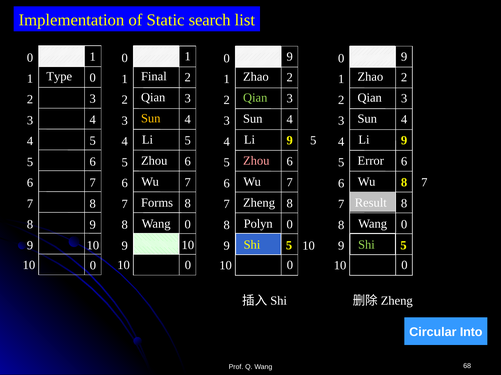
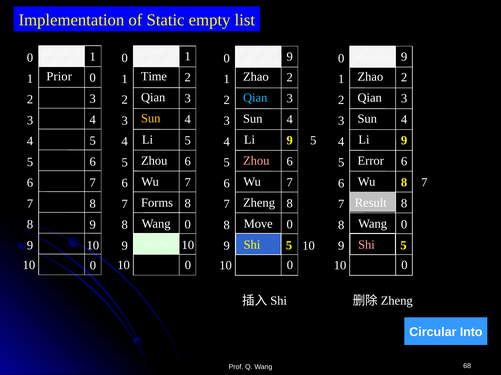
search: search -> empty
Type: Type -> Prior
Final: Final -> Time
Qian at (255, 98) colour: light green -> light blue
Polyn: Polyn -> Move
Shi at (366, 245) colour: light green -> pink
